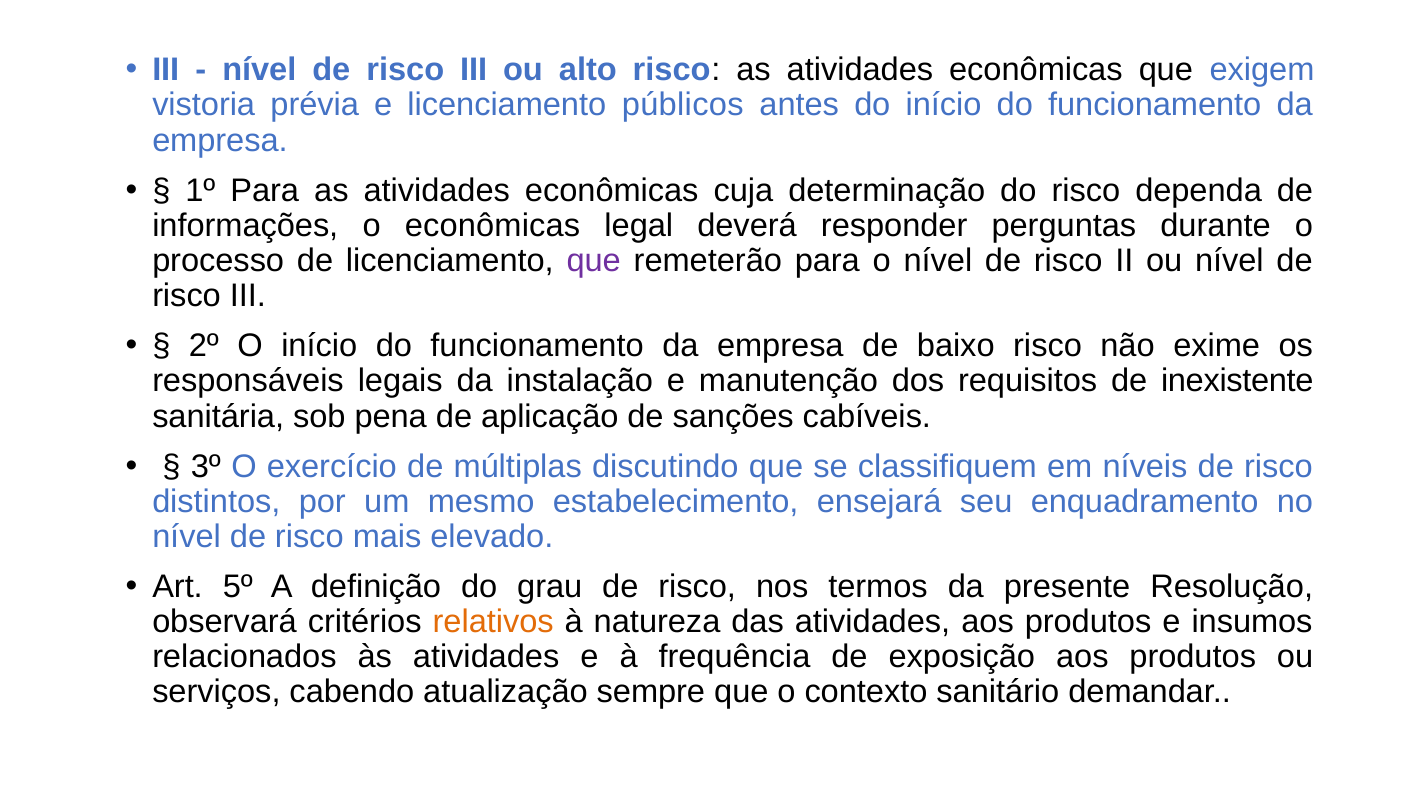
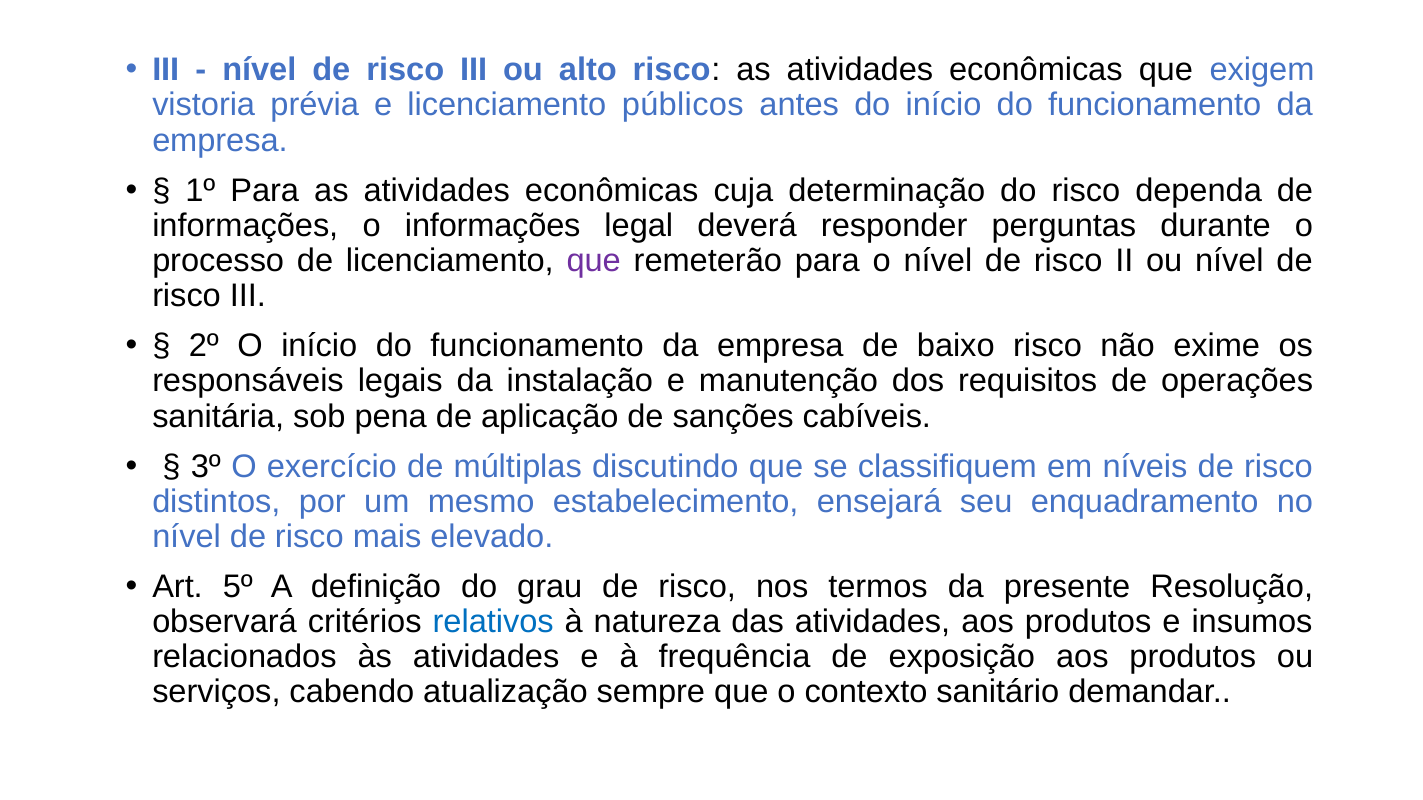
o econômicas: econômicas -> informações
inexistente: inexistente -> operações
relativos colour: orange -> blue
